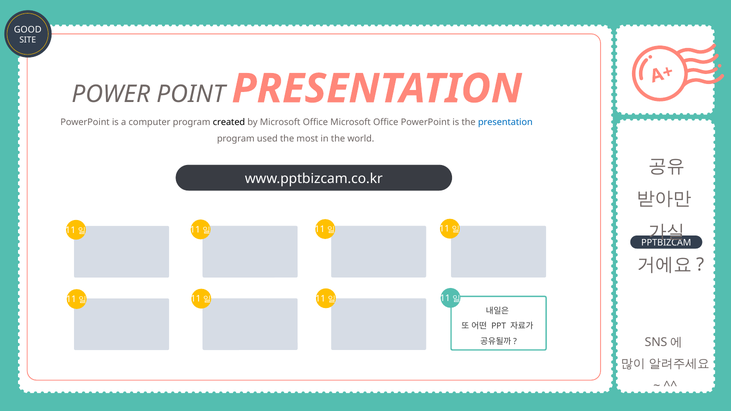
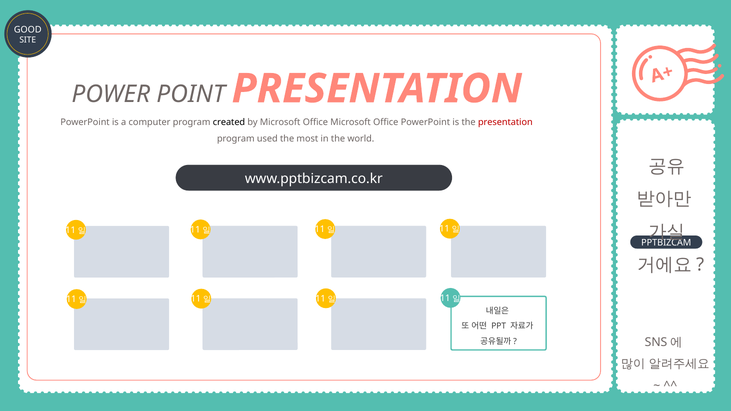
presentation at (505, 122) colour: blue -> red
